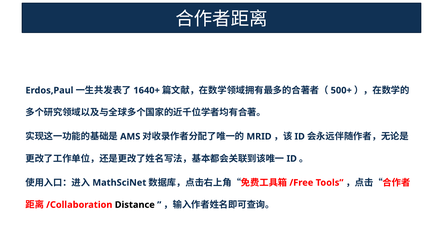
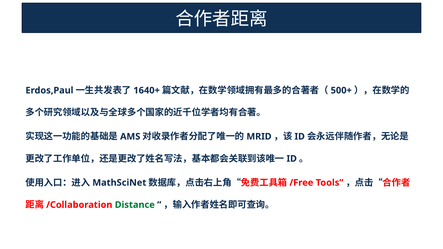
Distance colour: black -> green
